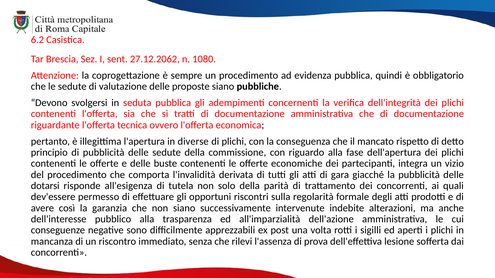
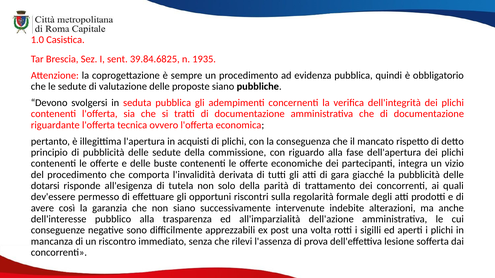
6.2: 6.2 -> 1.0
27.12.2062: 27.12.2062 -> 39.84.6825
1080: 1080 -> 1935
diverse: diverse -> acquisti
